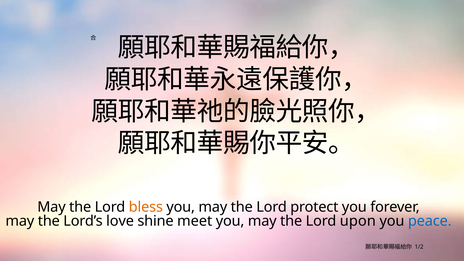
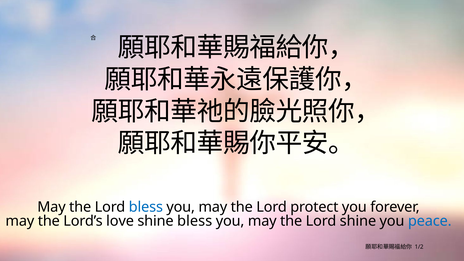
bless at (146, 207) colour: orange -> blue
shine meet: meet -> bless
Lord upon: upon -> shine
